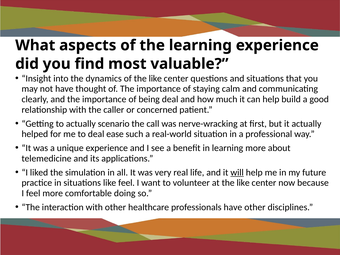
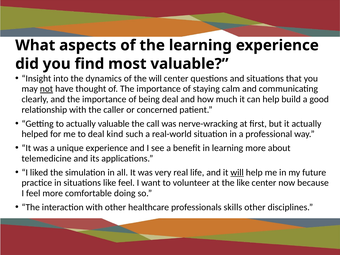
of the like: like -> will
not underline: none -> present
actually scenario: scenario -> valuable
ease: ease -> kind
professionals have: have -> skills
